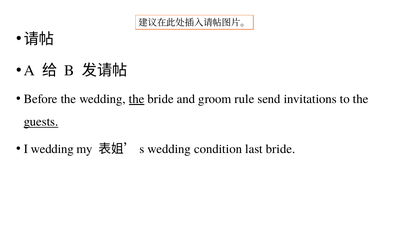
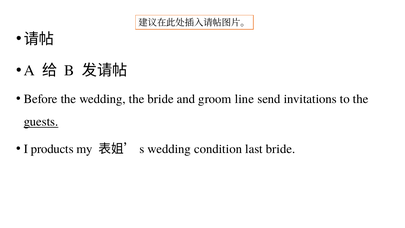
the at (137, 99) underline: present -> none
rule: rule -> line
I wedding: wedding -> products
